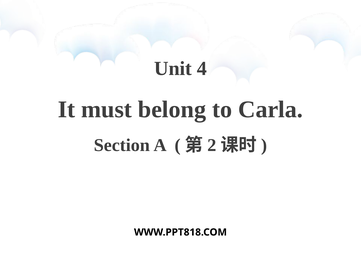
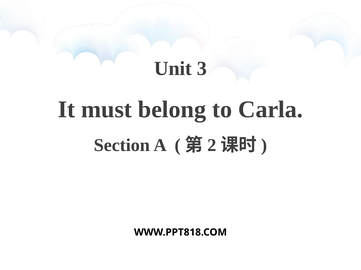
4: 4 -> 3
